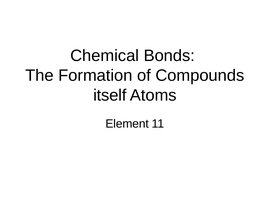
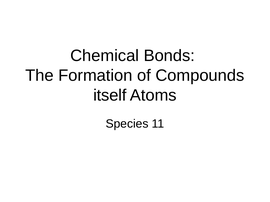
Element: Element -> Species
